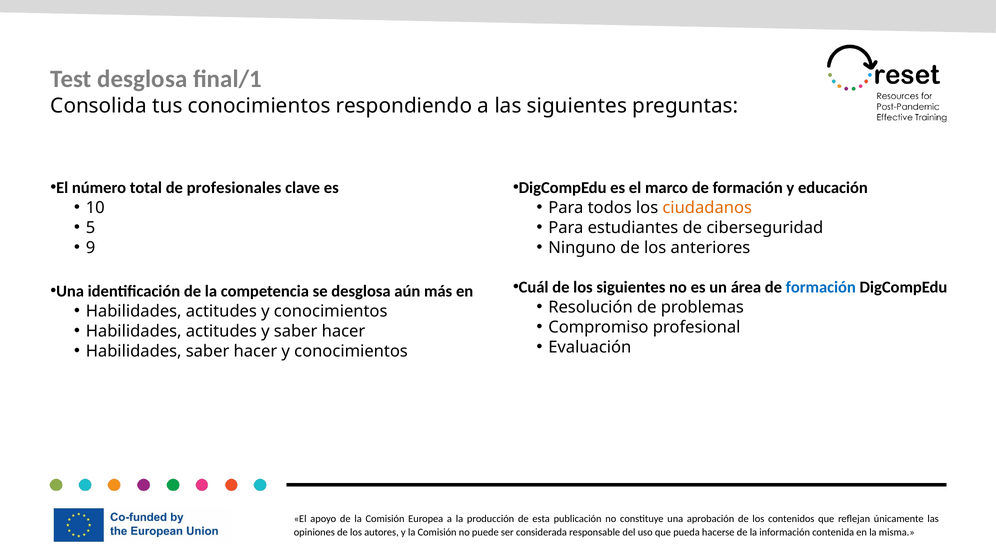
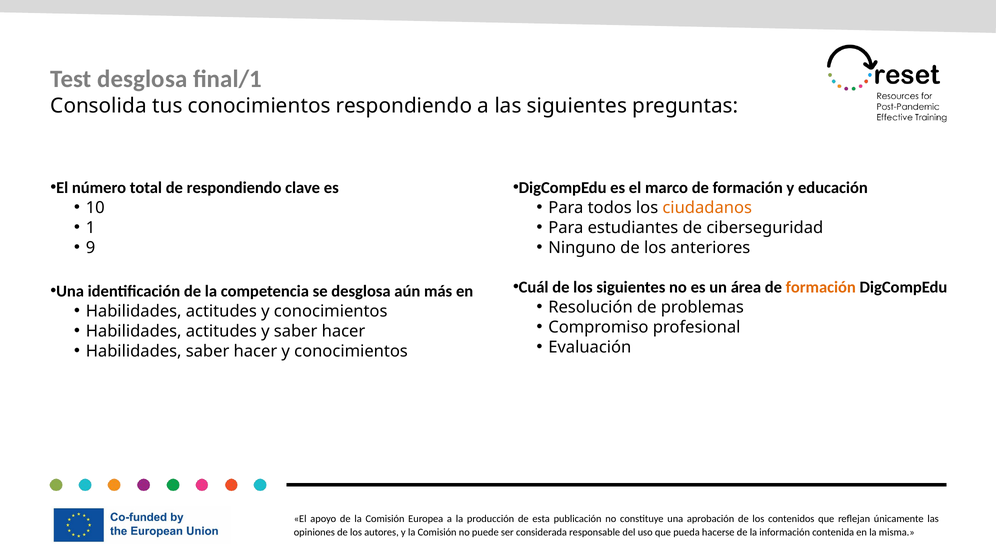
de profesionales: profesionales -> respondiendo
5: 5 -> 1
formación at (821, 288) colour: blue -> orange
